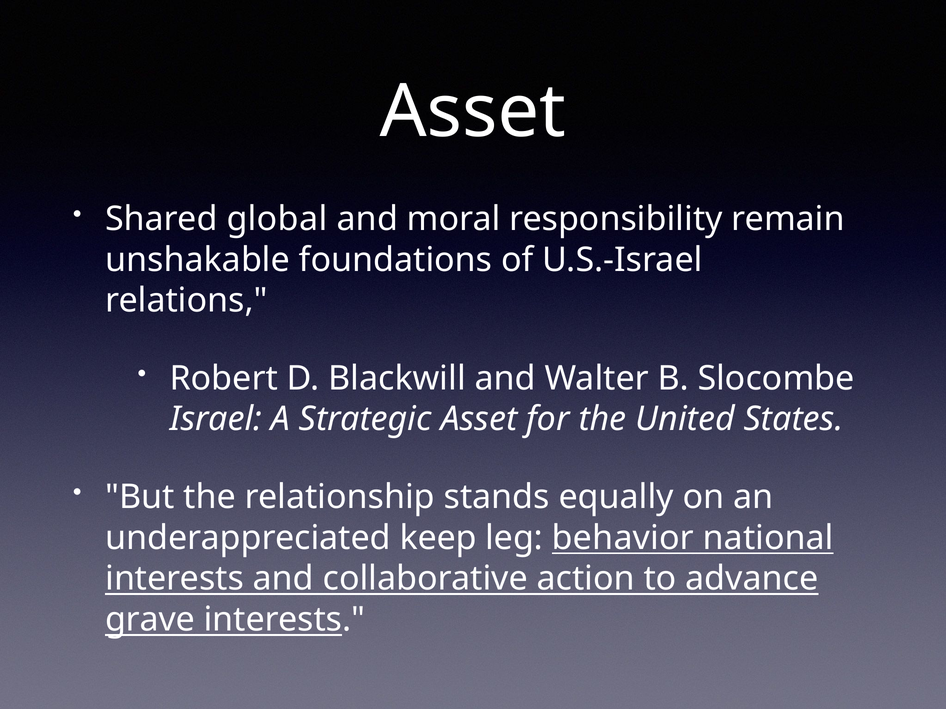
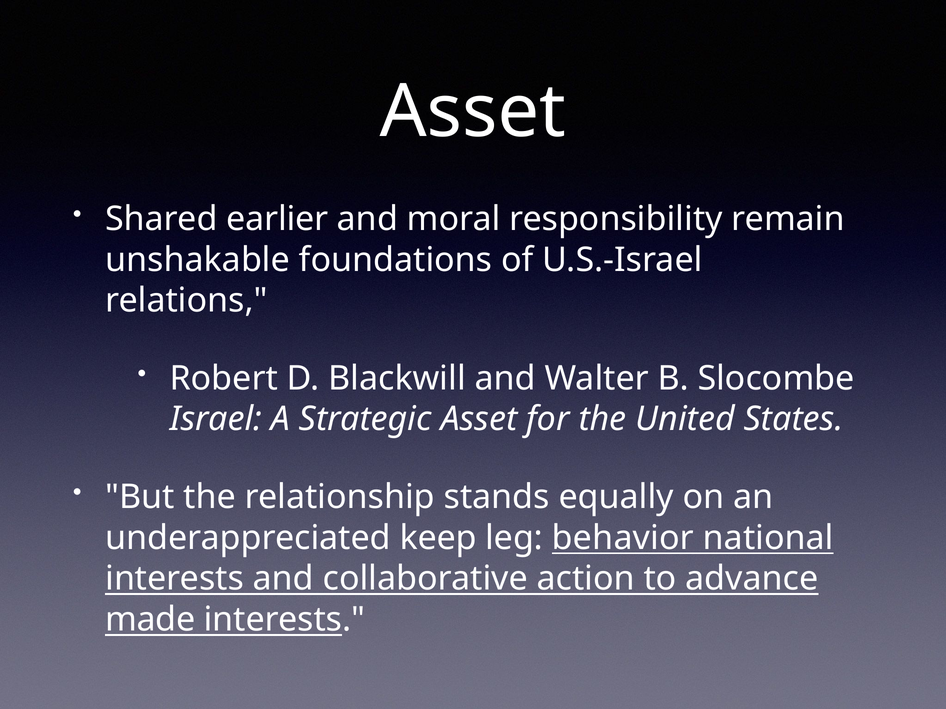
global: global -> earlier
grave: grave -> made
